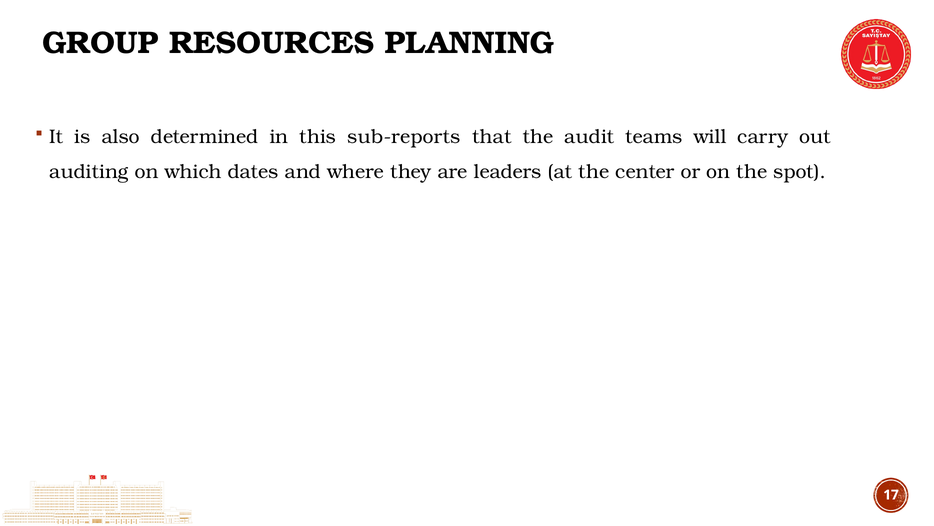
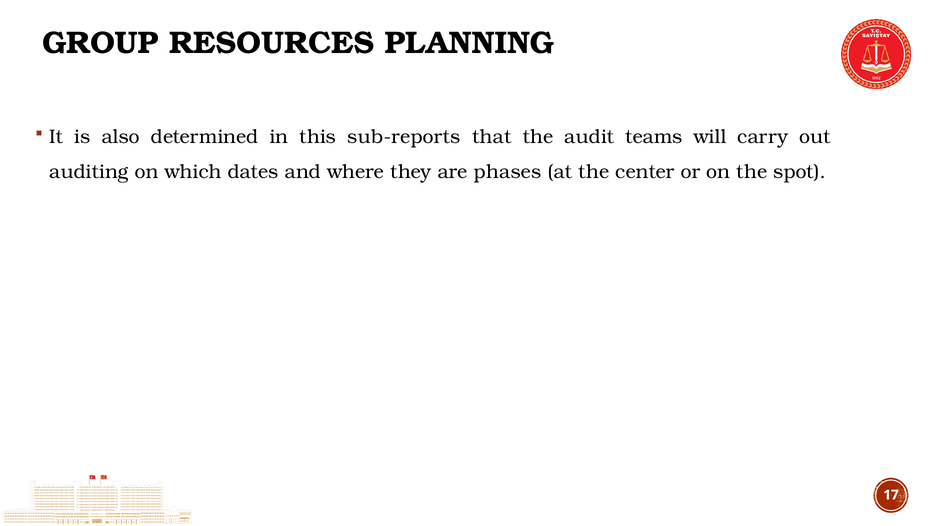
leaders: leaders -> phases
